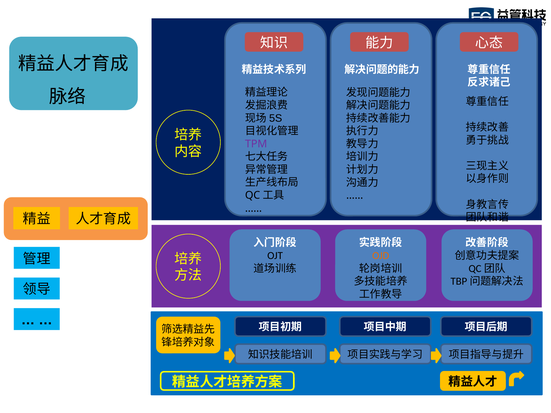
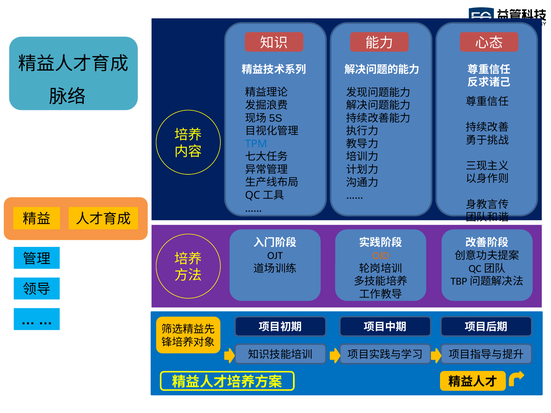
TPM colour: purple -> blue
